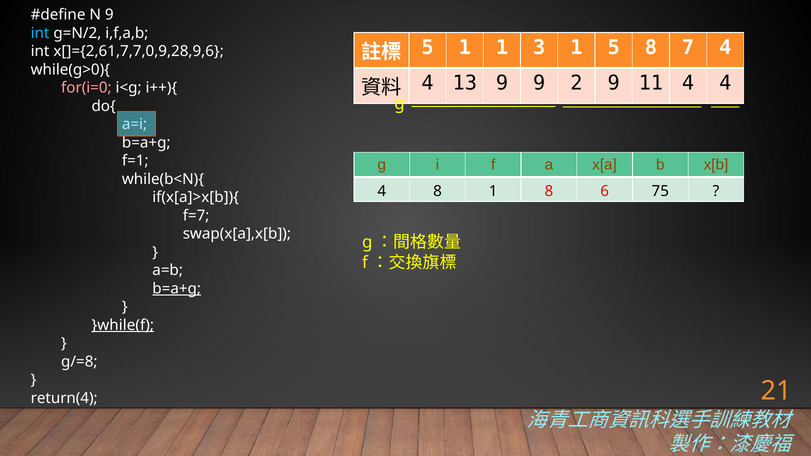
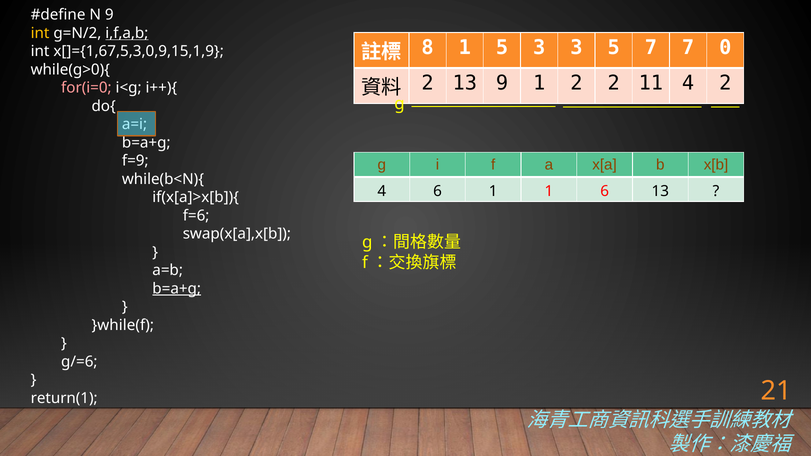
int at (40, 33) colour: light blue -> yellow
i,f,a,b underline: none -> present
5 at (428, 48): 5 -> 8
1 1: 1 -> 5
3 1: 1 -> 3
5 8: 8 -> 7
7 4: 4 -> 0
x[]={2,61,7,7,0,9,28,9,6: x[]={2,61,7,7,0,9,28,9,6 -> x[]={1,67,5,3,0,9,15,1,9
4 at (428, 83): 4 -> 2
9 9: 9 -> 1
2 9: 9 -> 2
4 4: 4 -> 2
f=1: f=1 -> f=9
4 8: 8 -> 6
1 8: 8 -> 1
6 75: 75 -> 13
f=7: f=7 -> f=6
}while(f underline: present -> none
g/=8: g/=8 -> g/=6
return(4: return(4 -> return(1
